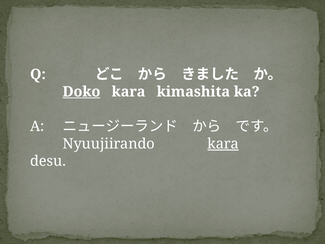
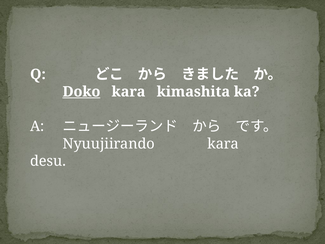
kara at (223, 144) underline: present -> none
